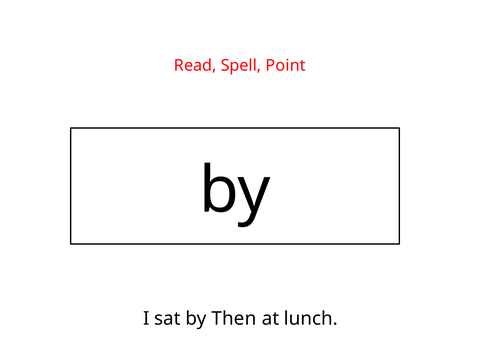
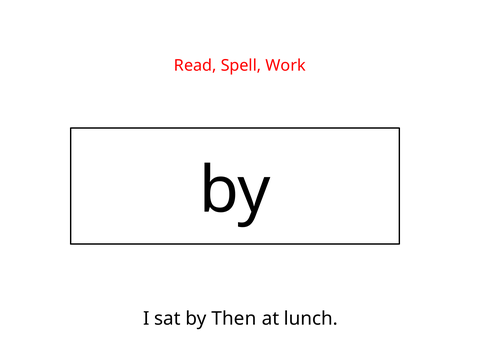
Point: Point -> Work
